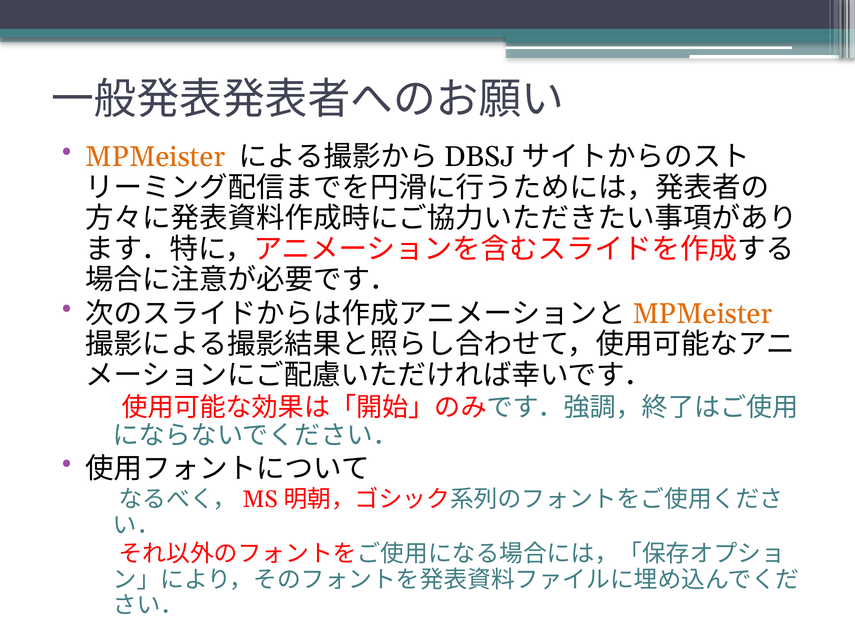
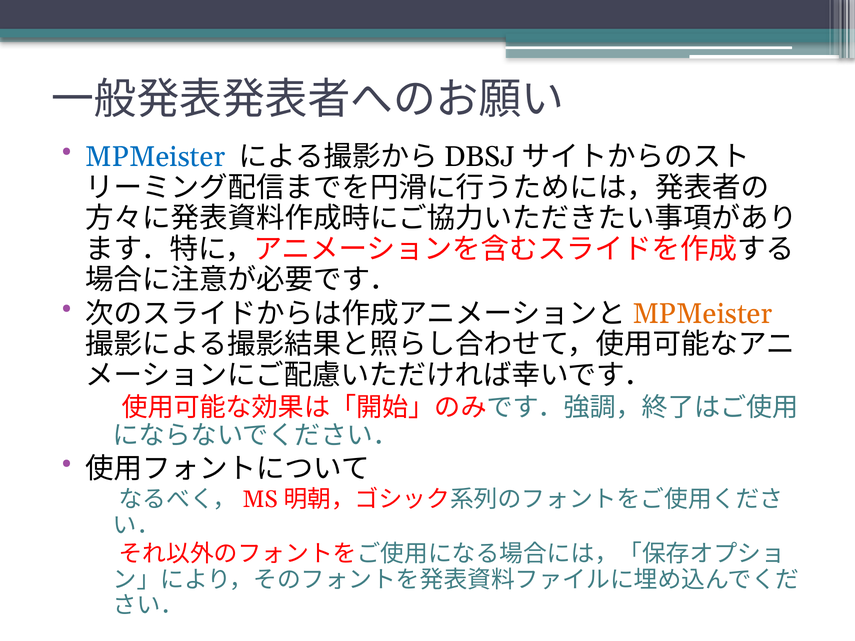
MPMeister at (155, 157) colour: orange -> blue
